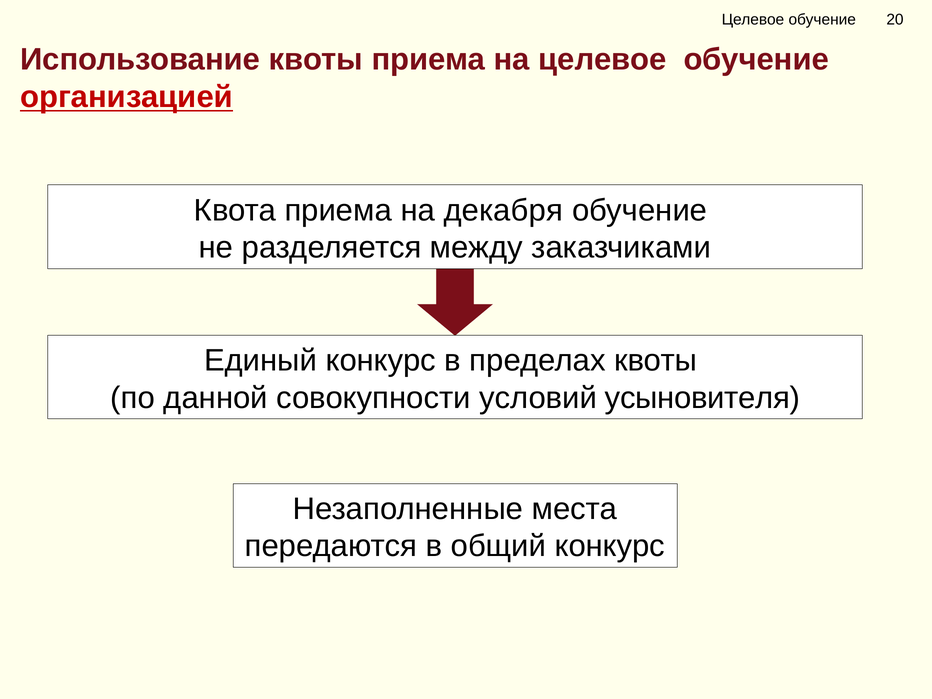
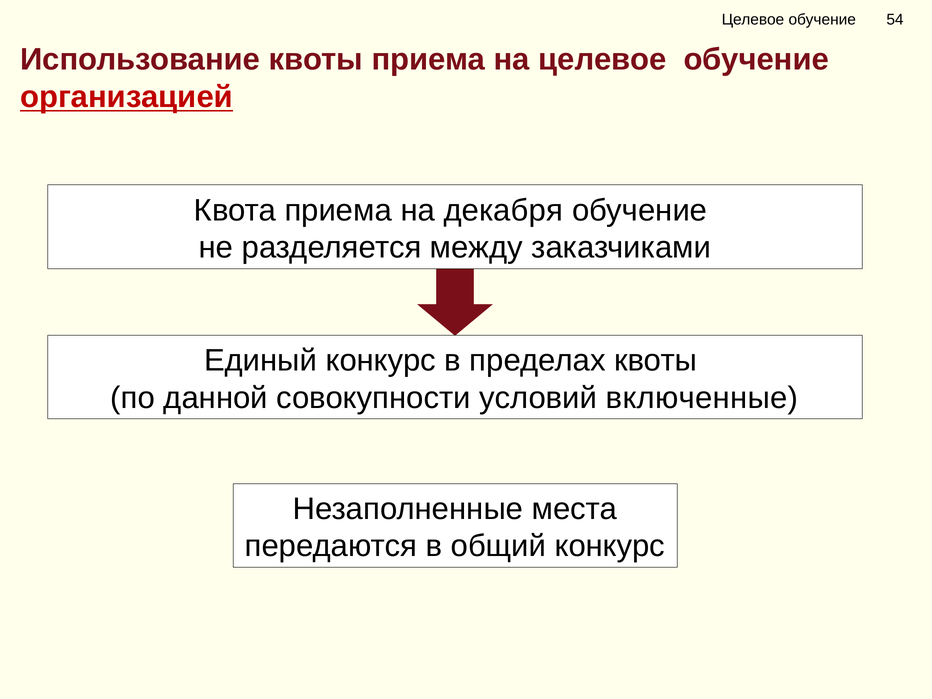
20: 20 -> 54
усыновителя: усыновителя -> включенные
